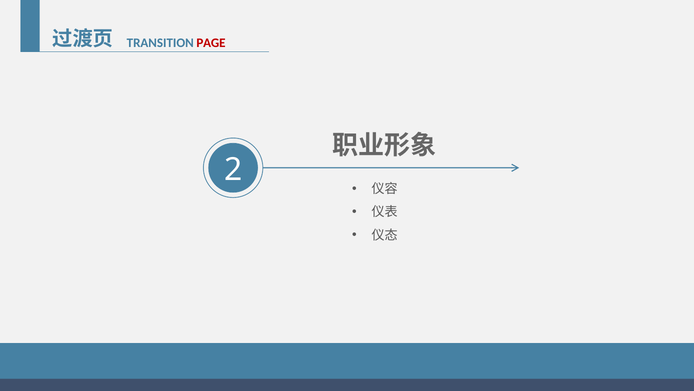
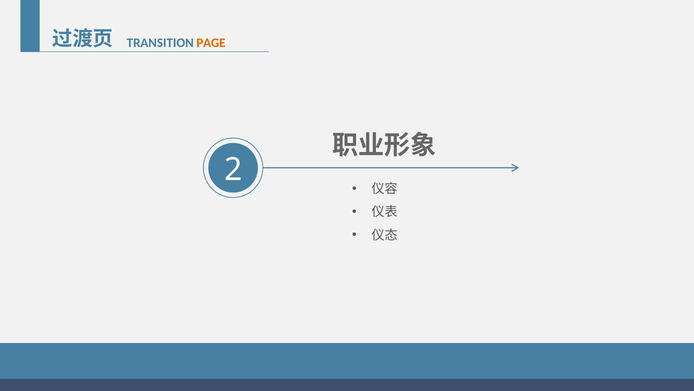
PAGE colour: red -> orange
